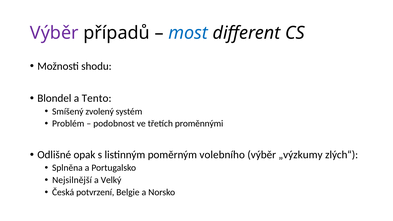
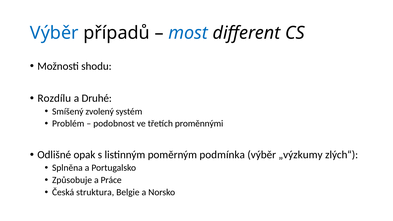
Výběr at (54, 33) colour: purple -> blue
Blondel: Blondel -> Rozdílu
Tento: Tento -> Druhé
volebního: volebního -> podmínka
Nejsilnější: Nejsilnější -> Způsobuje
Velký: Velký -> Práce
potvrzení: potvrzení -> struktura
